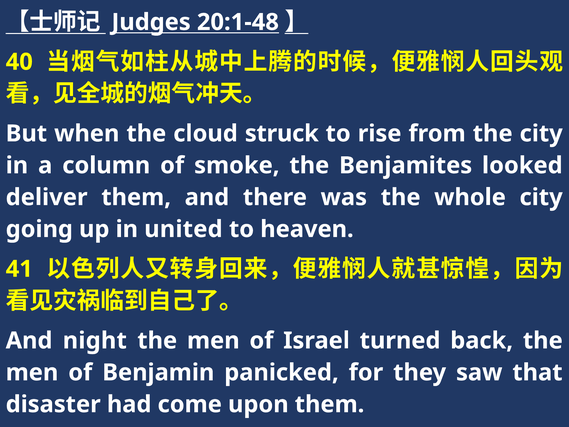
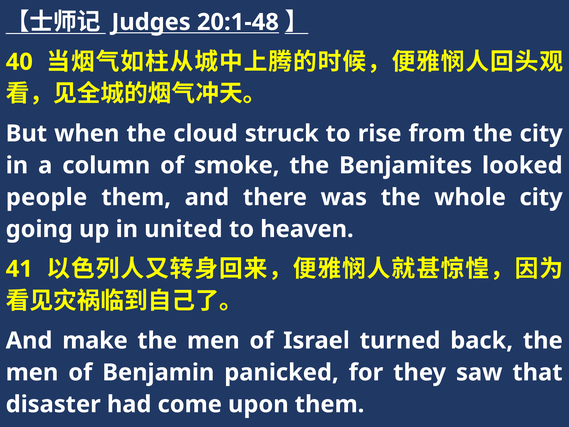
deliver: deliver -> people
night: night -> make
